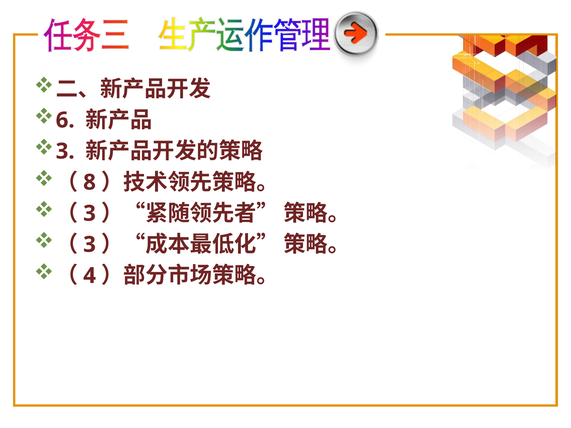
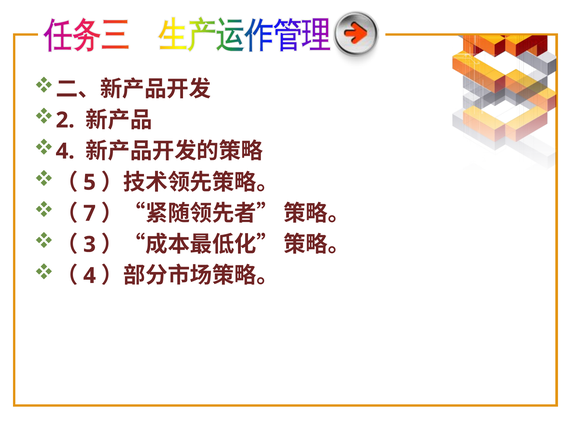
6: 6 -> 2
3 at (65, 151): 3 -> 4
8: 8 -> 5
3 at (90, 214): 3 -> 7
